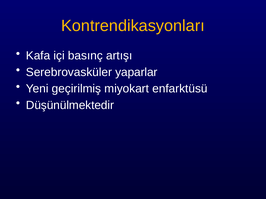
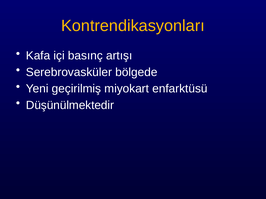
yaparlar: yaparlar -> bölgede
